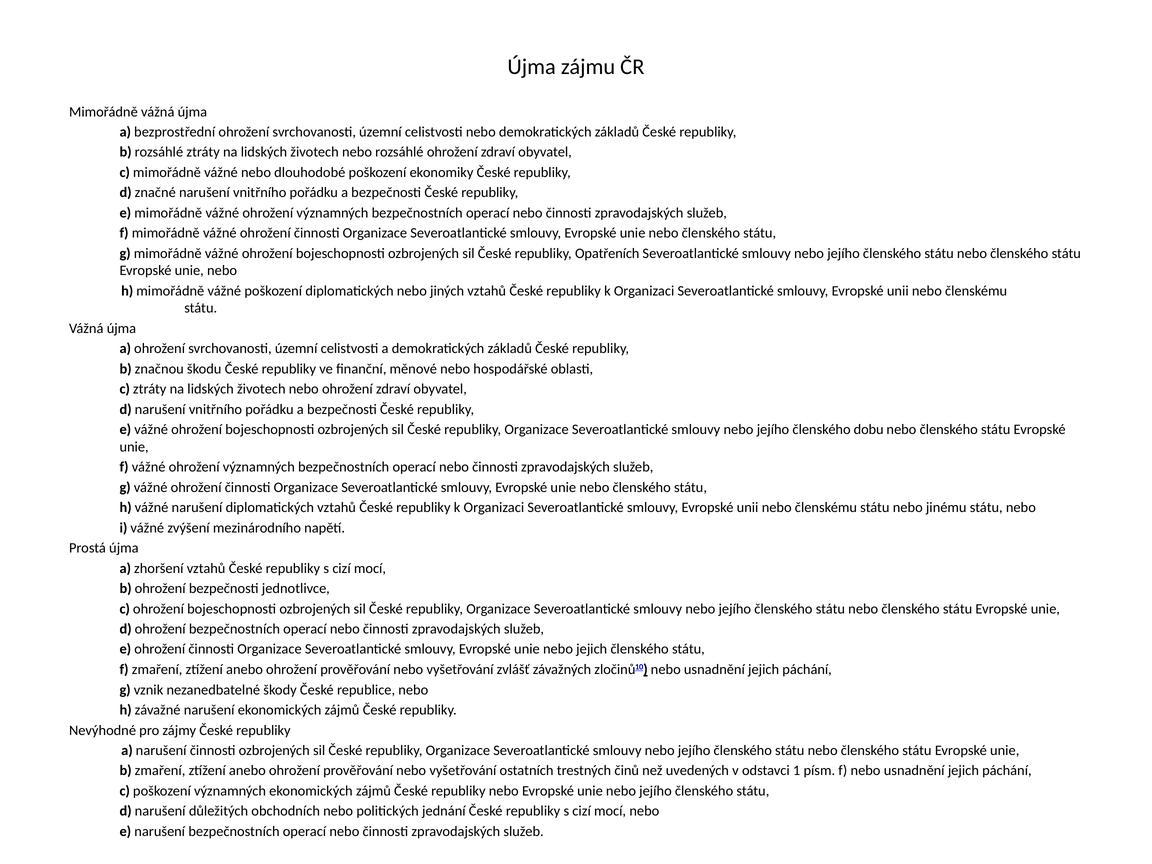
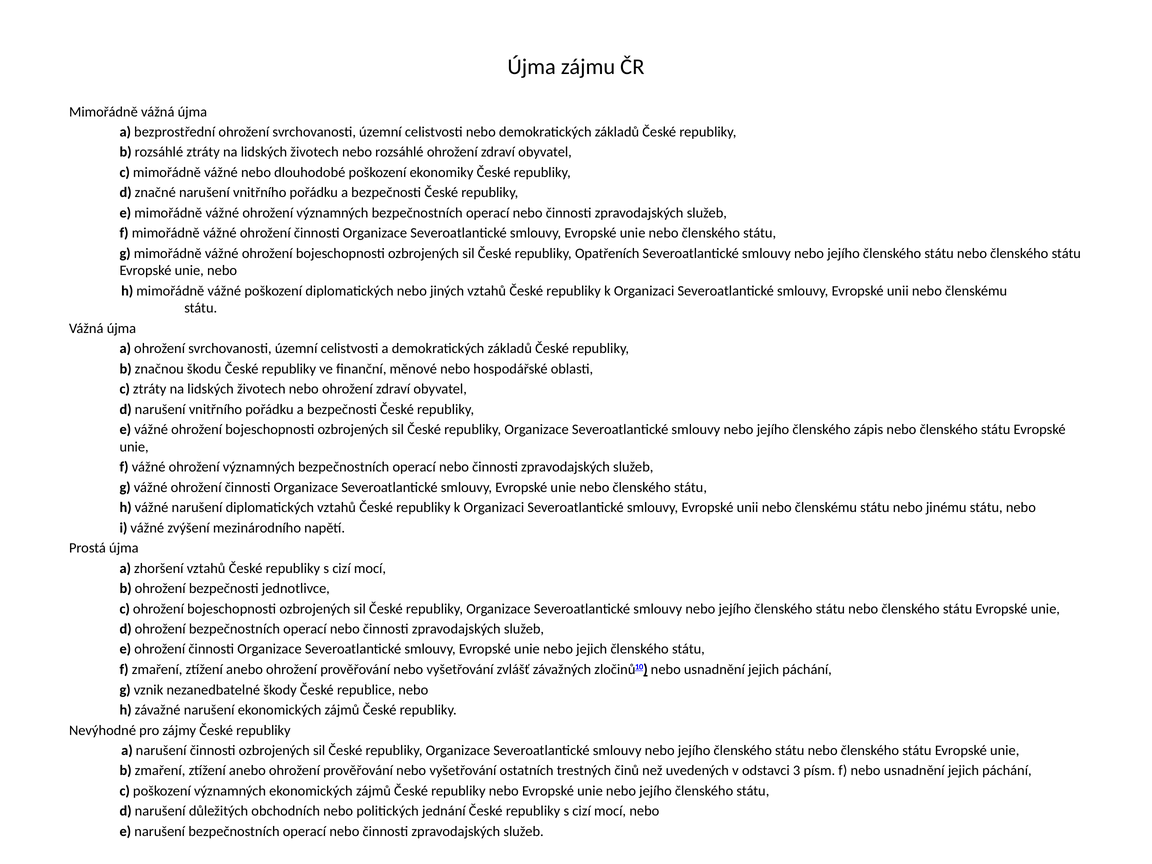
dobu: dobu -> zápis
1: 1 -> 3
